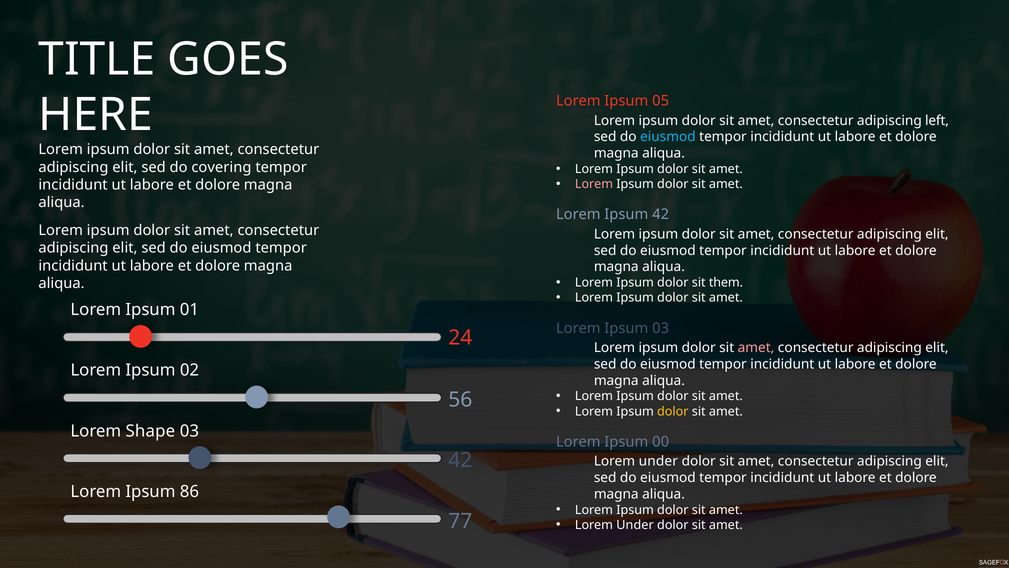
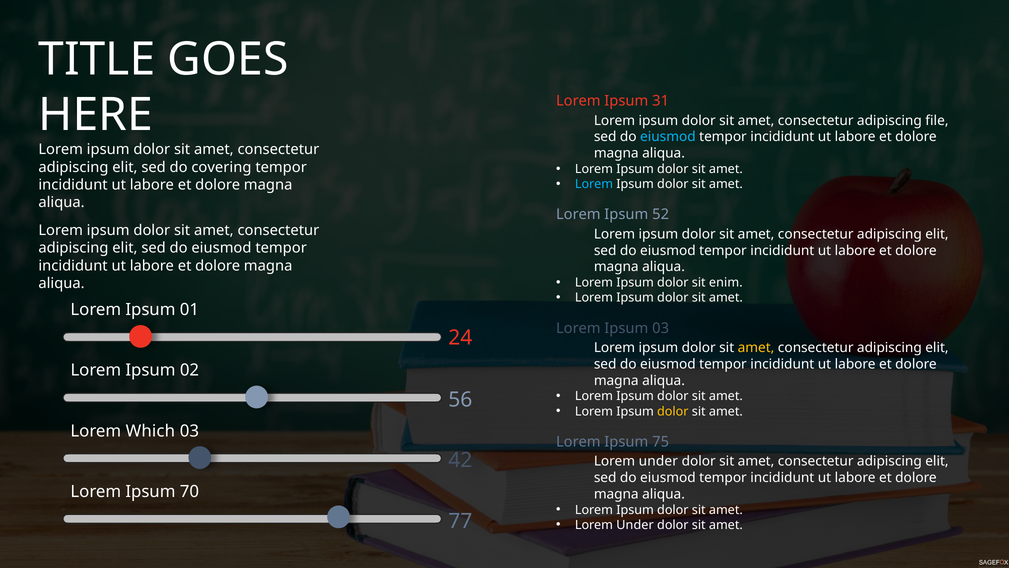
05: 05 -> 31
left: left -> file
Lorem at (594, 184) colour: pink -> light blue
Ipsum 42: 42 -> 52
them: them -> enim
amet at (756, 347) colour: pink -> yellow
Shape: Shape -> Which
00: 00 -> 75
86: 86 -> 70
